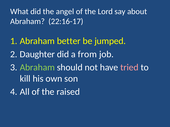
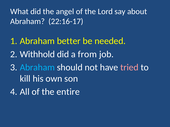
jumped: jumped -> needed
Daughter: Daughter -> Withhold
Abraham at (37, 68) colour: light green -> light blue
raised: raised -> entire
